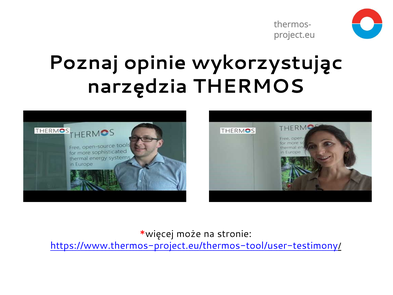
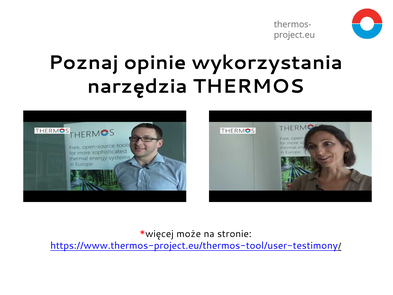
wykorzystując: wykorzystując -> wykorzystania
